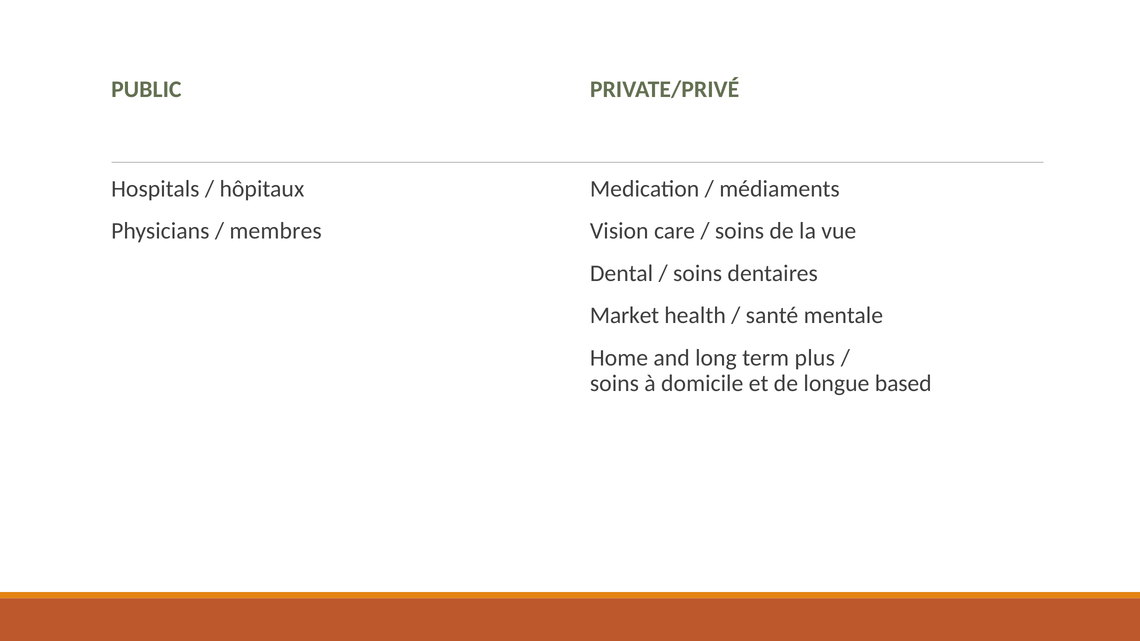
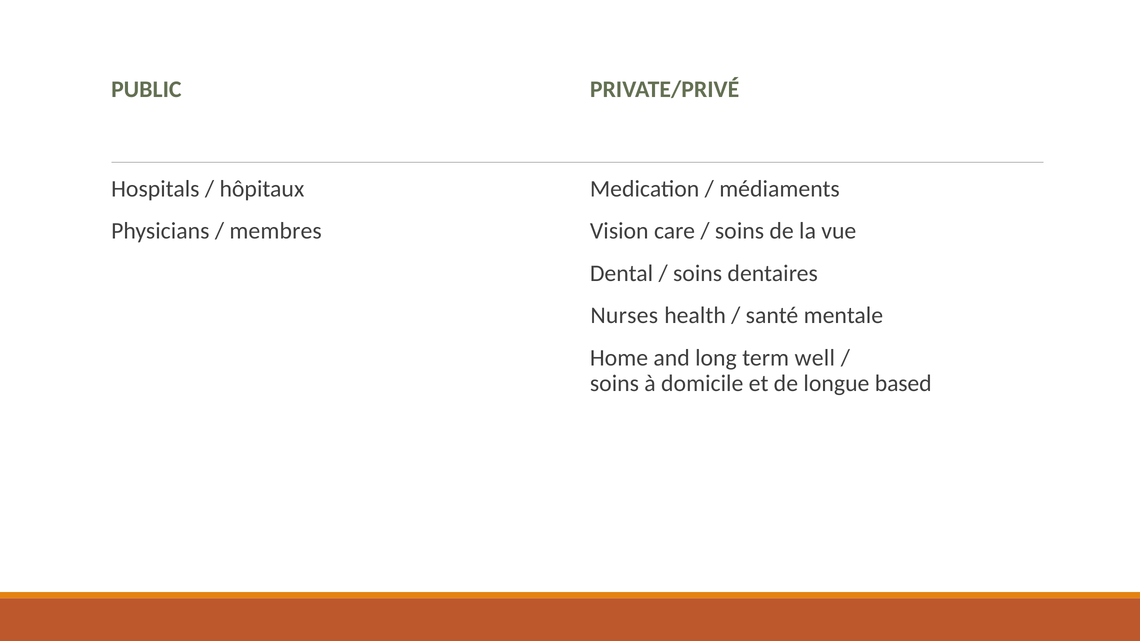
Market: Market -> Nurses
plus: plus -> well
